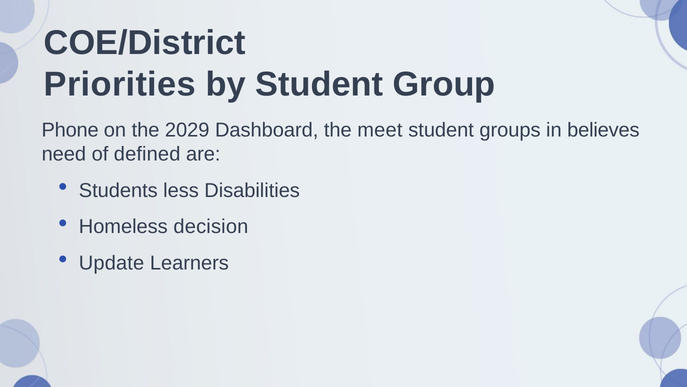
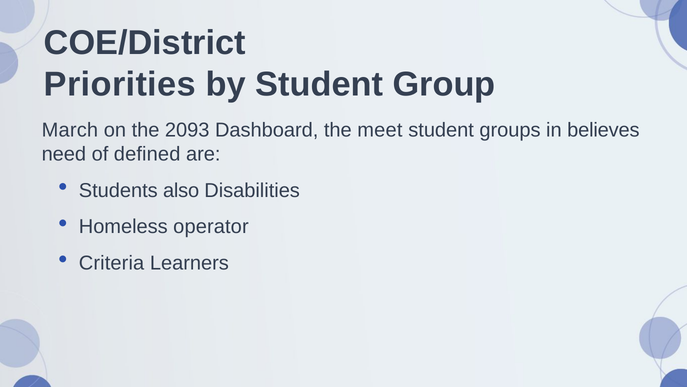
Phone: Phone -> March
2029: 2029 -> 2093
less: less -> also
decision: decision -> operator
Update: Update -> Criteria
